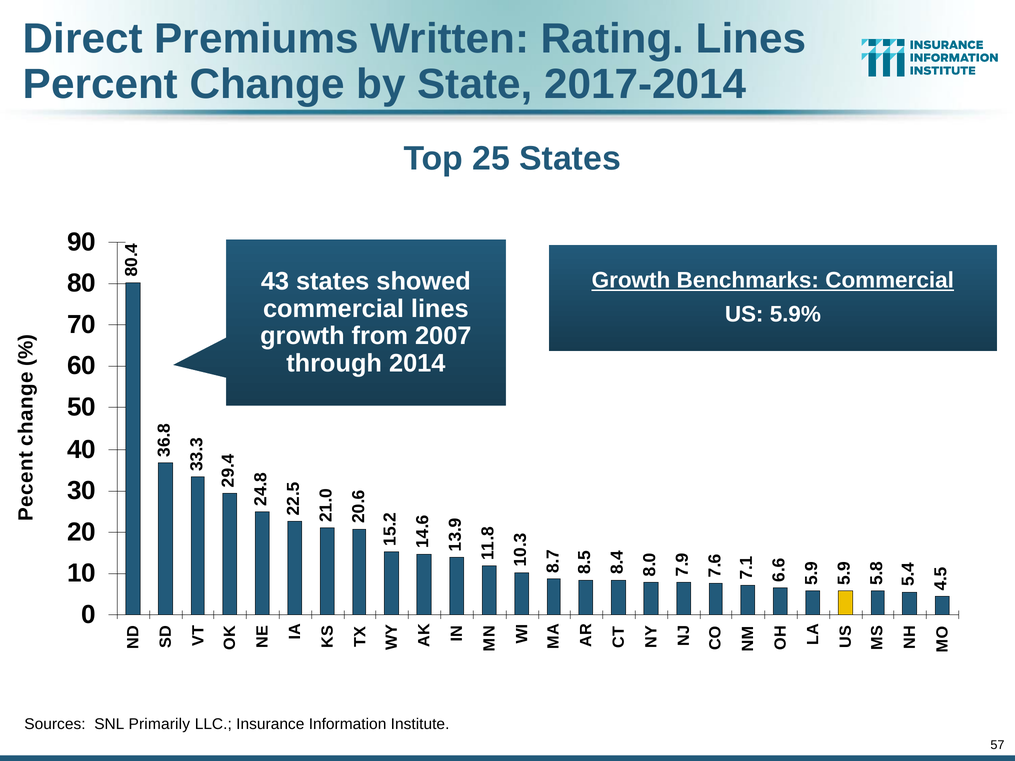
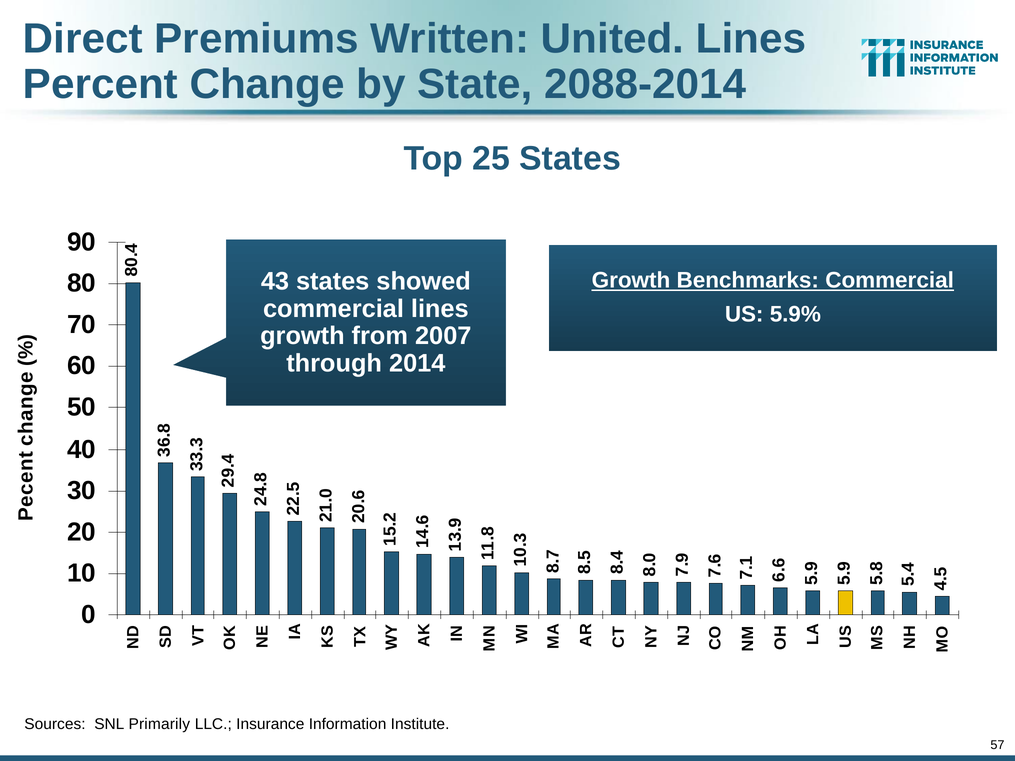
Rating: Rating -> United
2017-2014: 2017-2014 -> 2088-2014
